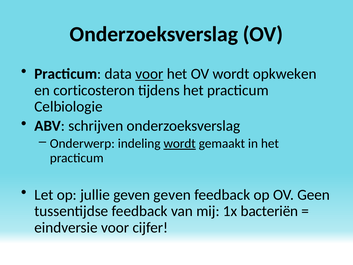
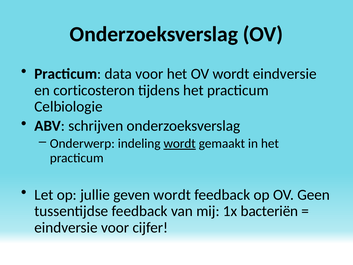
voor at (149, 74) underline: present -> none
wordt opkweken: opkweken -> eindversie
geven geven: geven -> wordt
